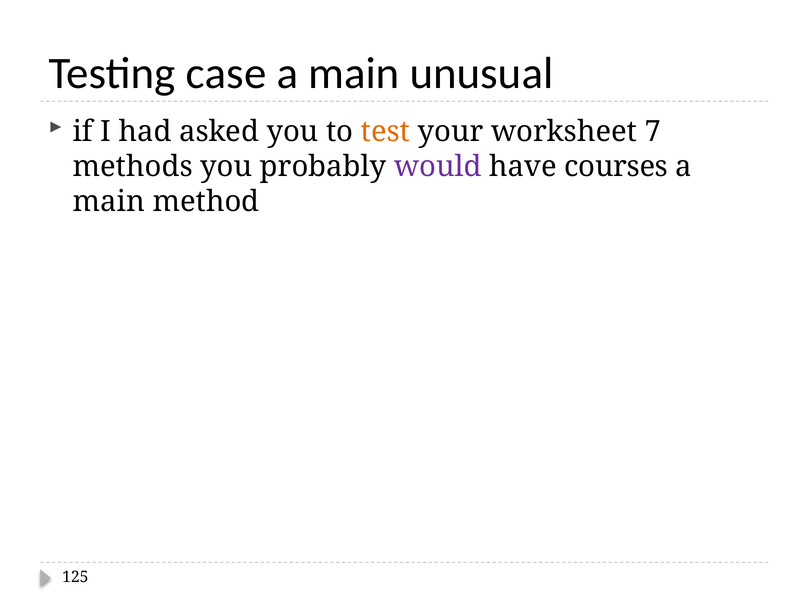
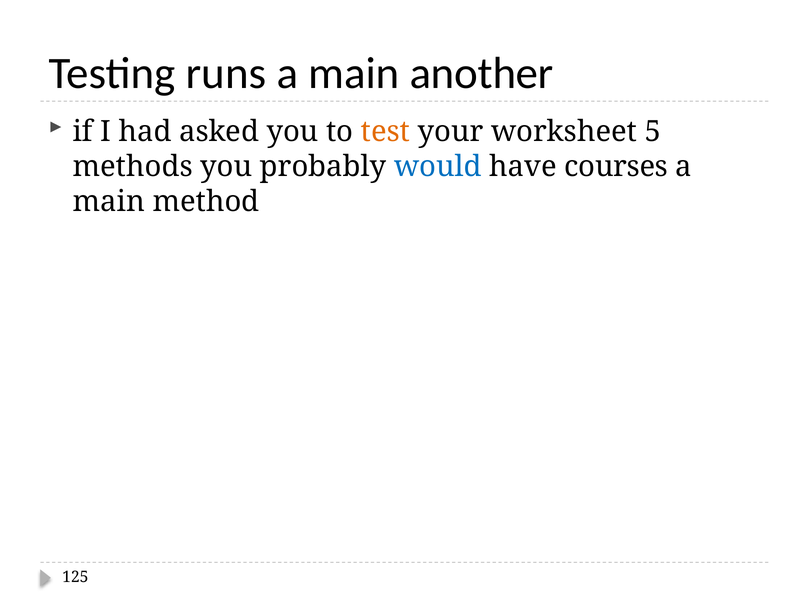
case: case -> runs
unusual: unusual -> another
7: 7 -> 5
would colour: purple -> blue
